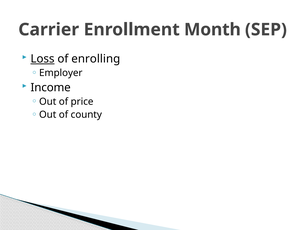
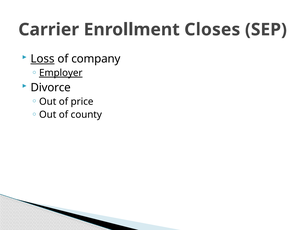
Month: Month -> Closes
enrolling: enrolling -> company
Employer underline: none -> present
Income: Income -> Divorce
